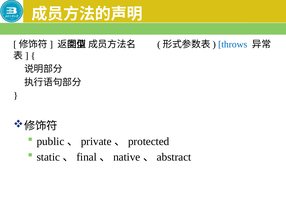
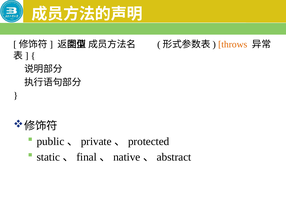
throws colour: blue -> orange
